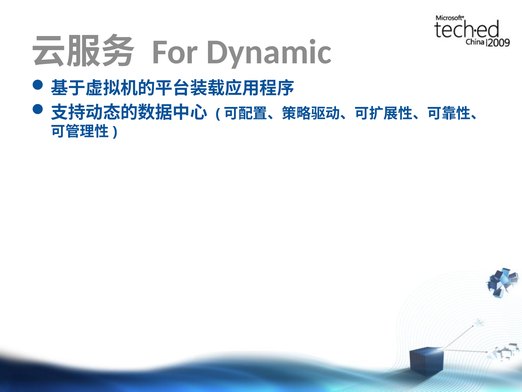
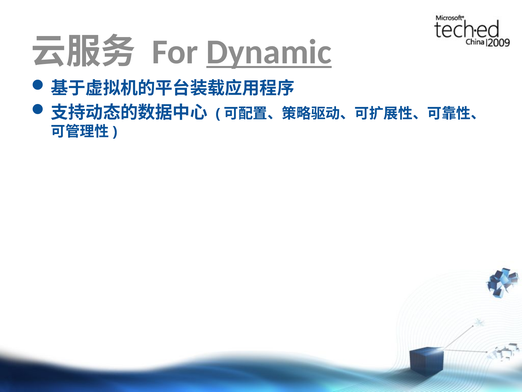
Dynamic underline: none -> present
